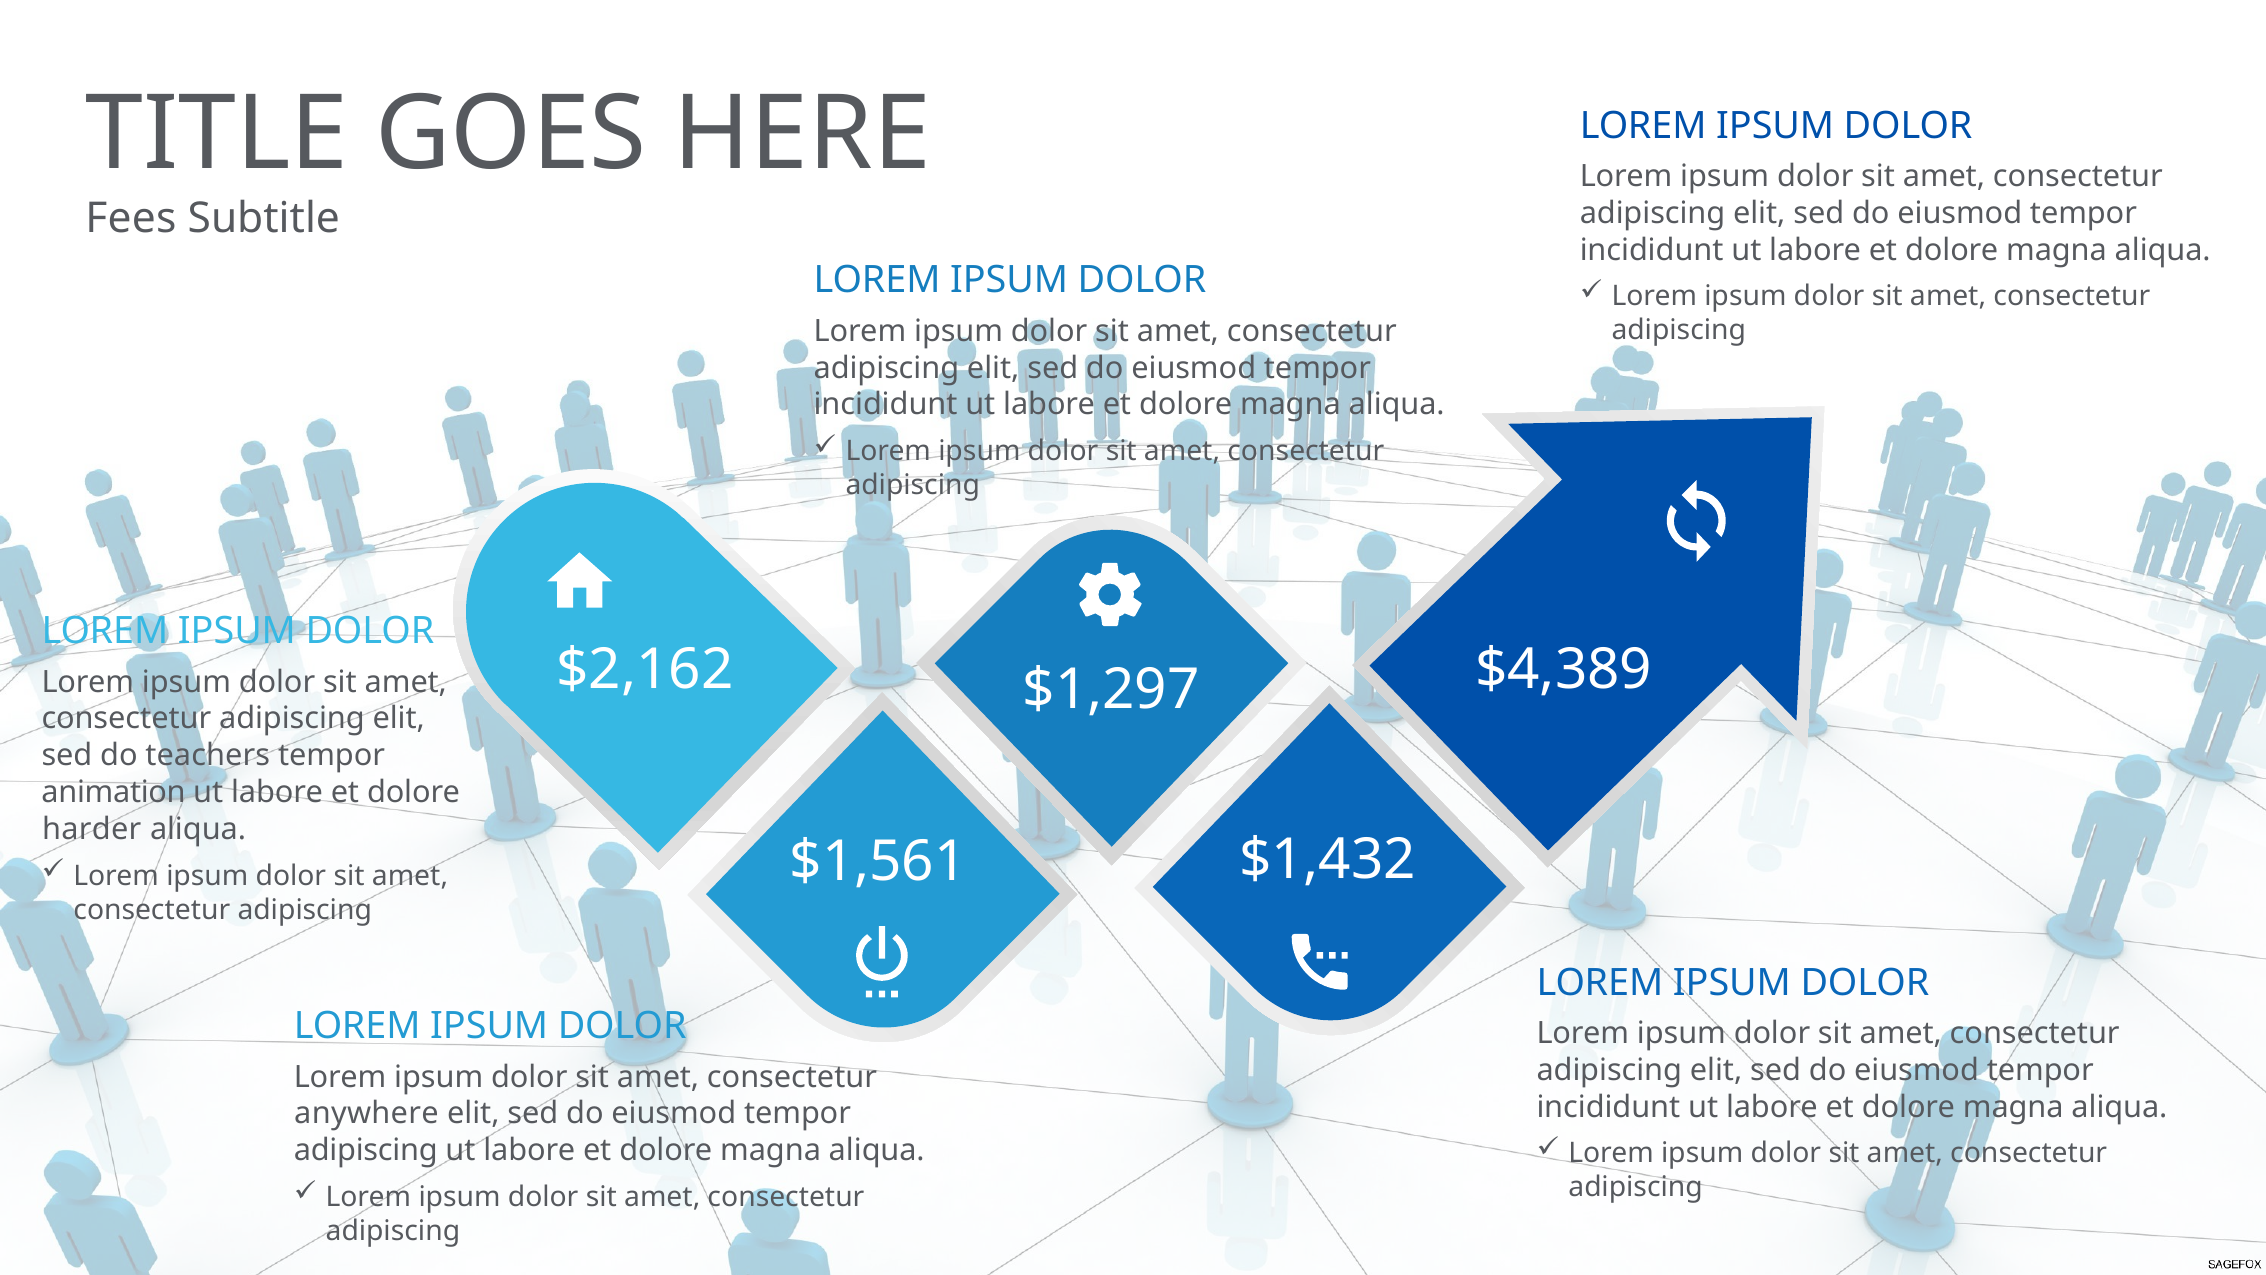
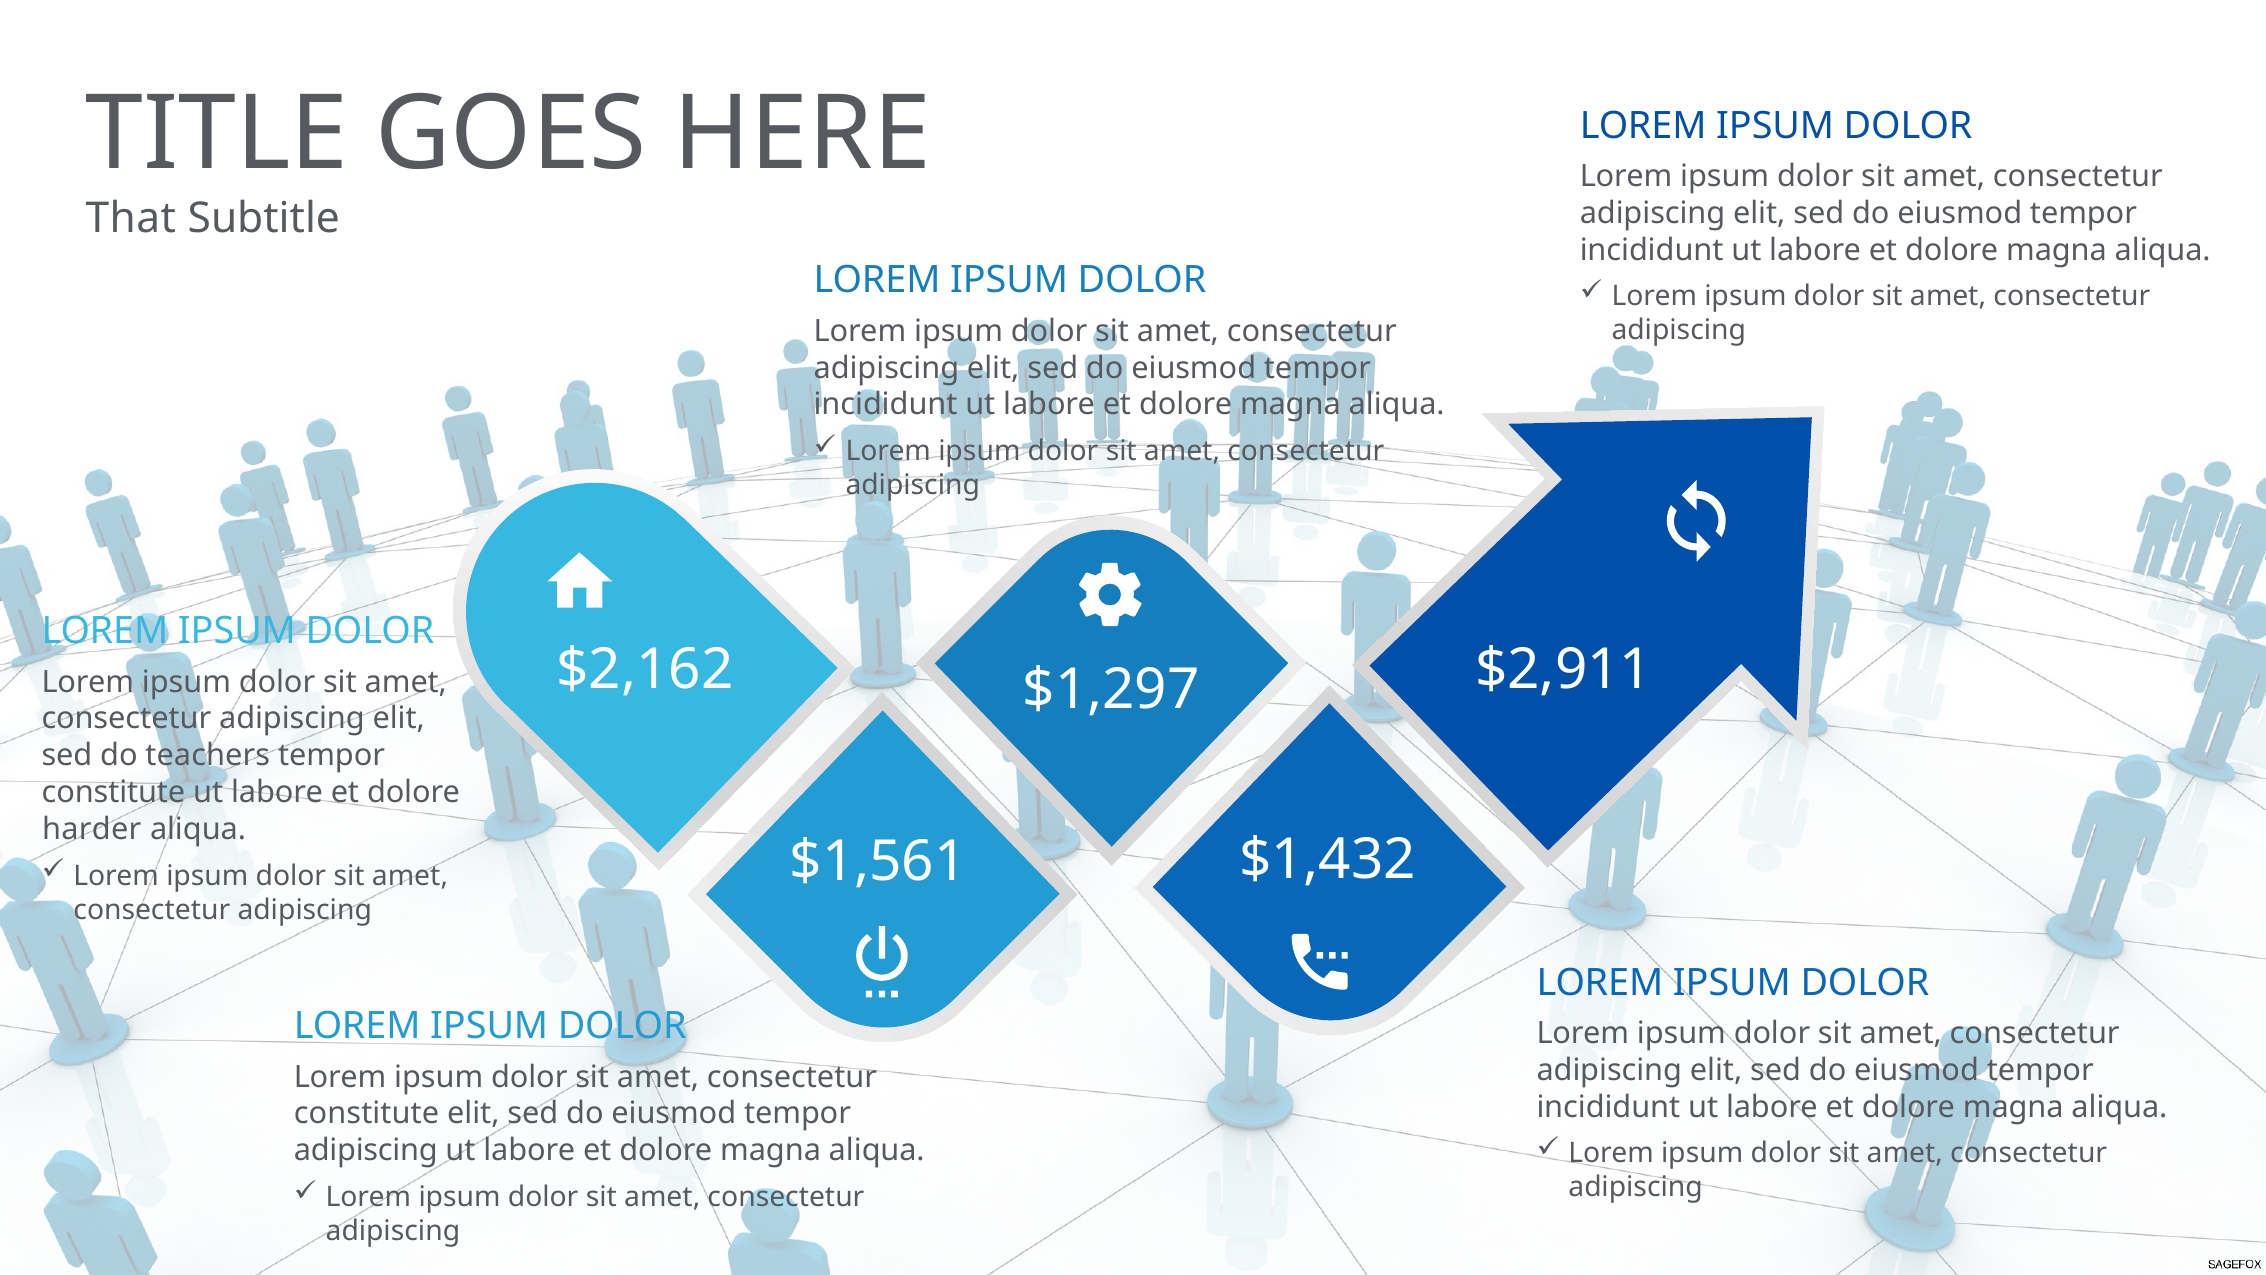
Fees: Fees -> That
$4,389: $4,389 -> $2,911
animation at (114, 792): animation -> constitute
anywhere at (366, 1113): anywhere -> constitute
